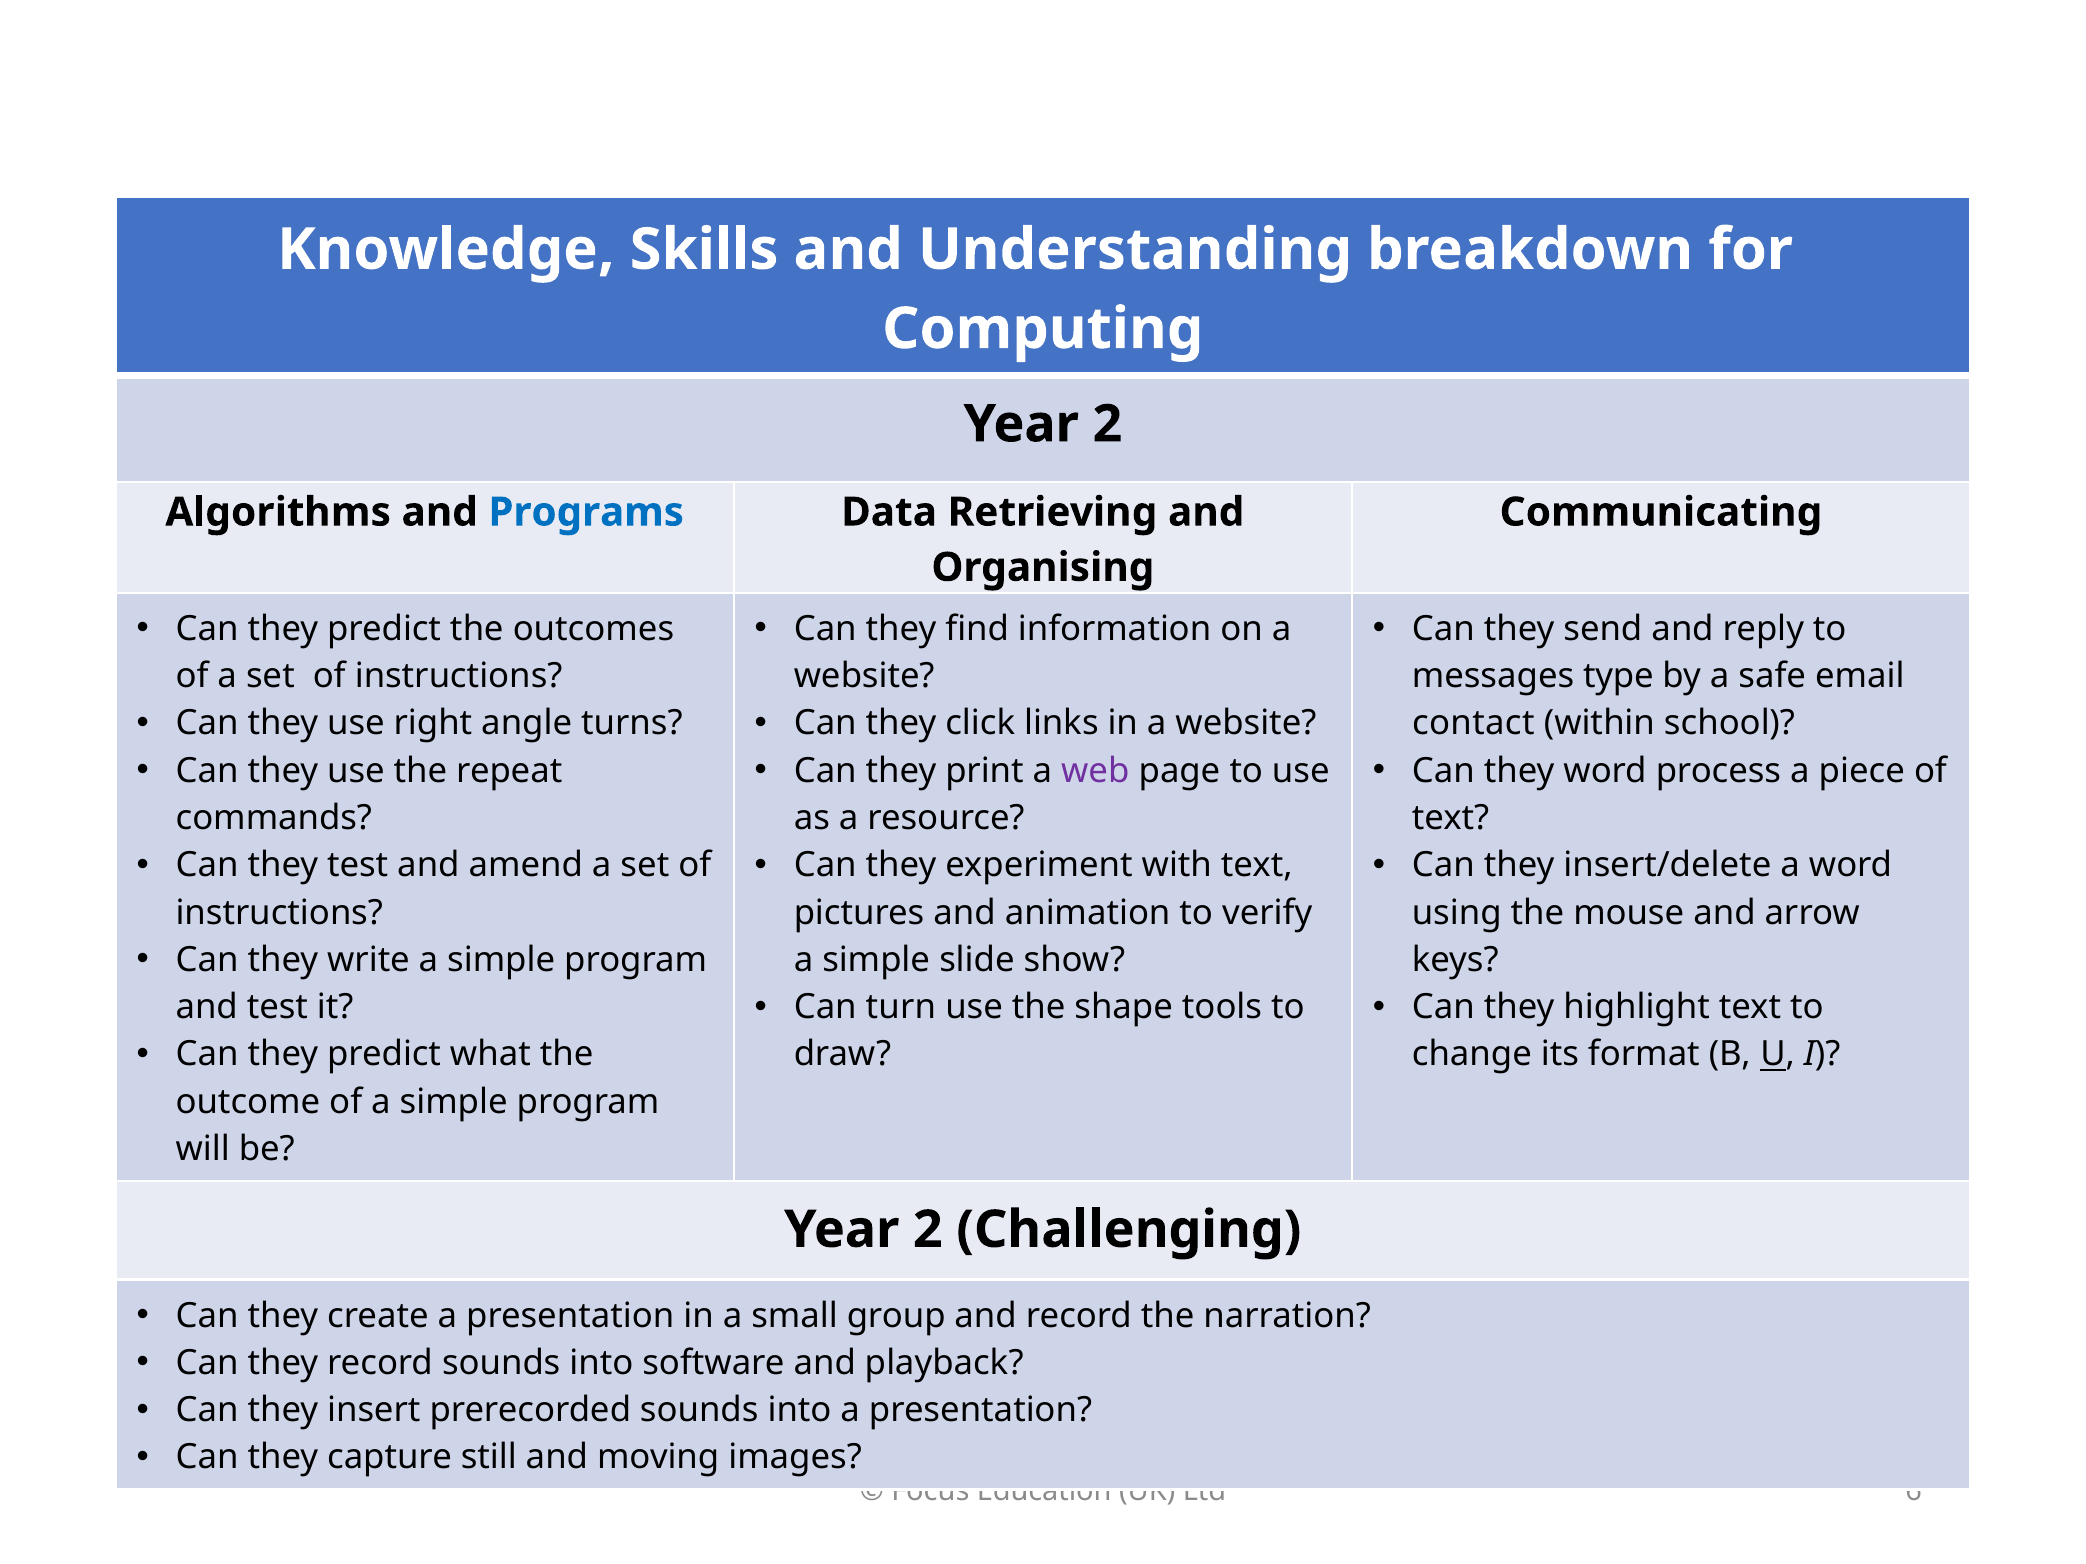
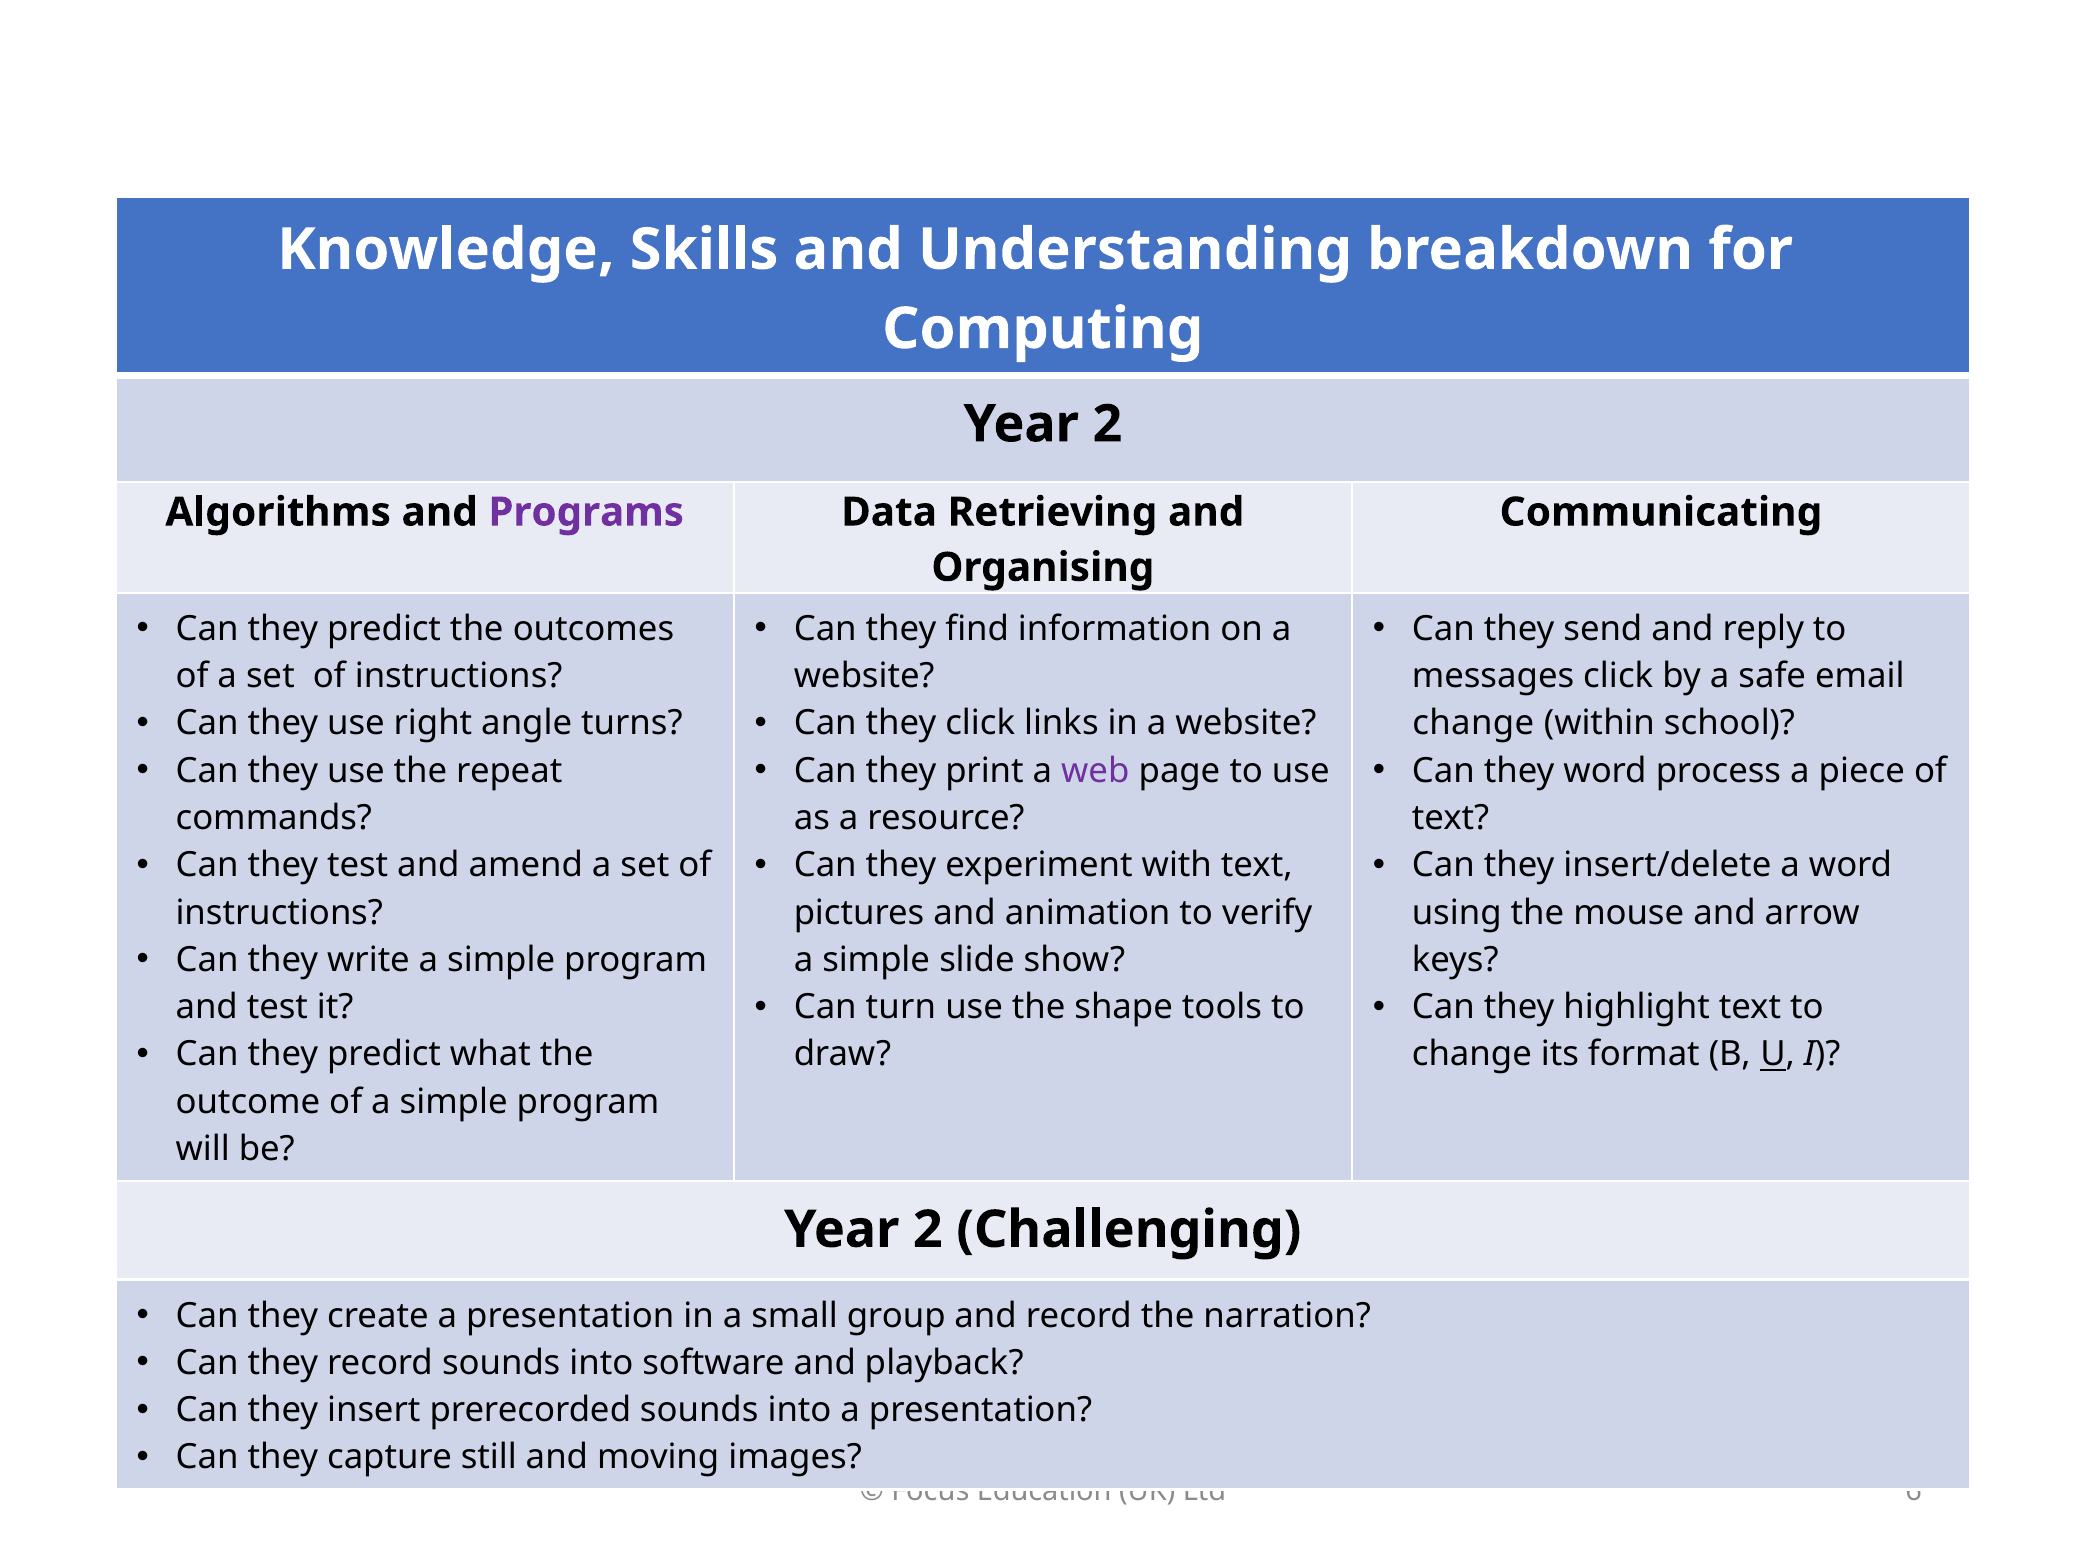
Programs colour: blue -> purple
messages type: type -> click
contact at (1473, 724): contact -> change
